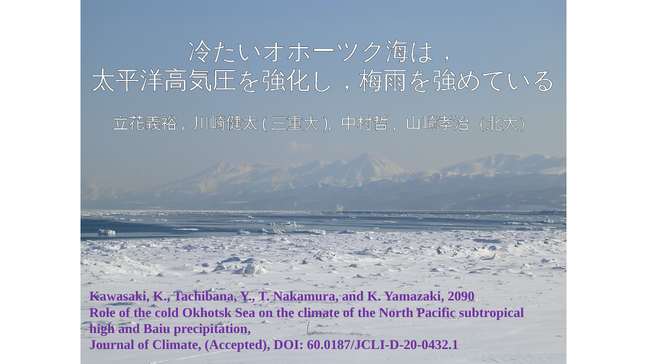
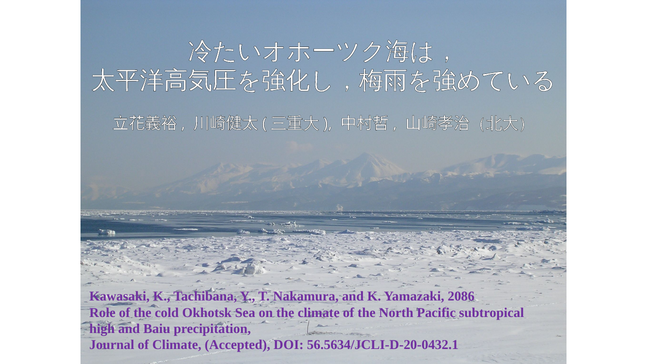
2090: 2090 -> 2086
60.0187/JCLI-D-20-0432.1: 60.0187/JCLI-D-20-0432.1 -> 56.5634/JCLI-D-20-0432.1
